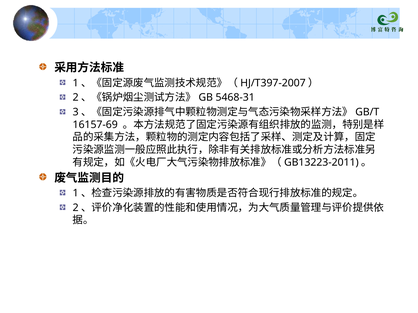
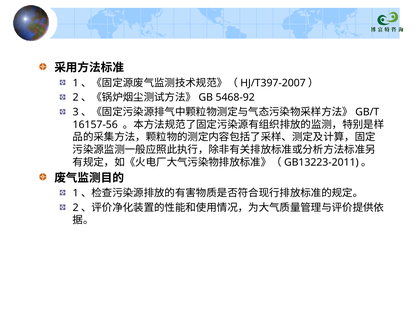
5468-31: 5468-31 -> 5468-92
16157-69: 16157-69 -> 16157-56
